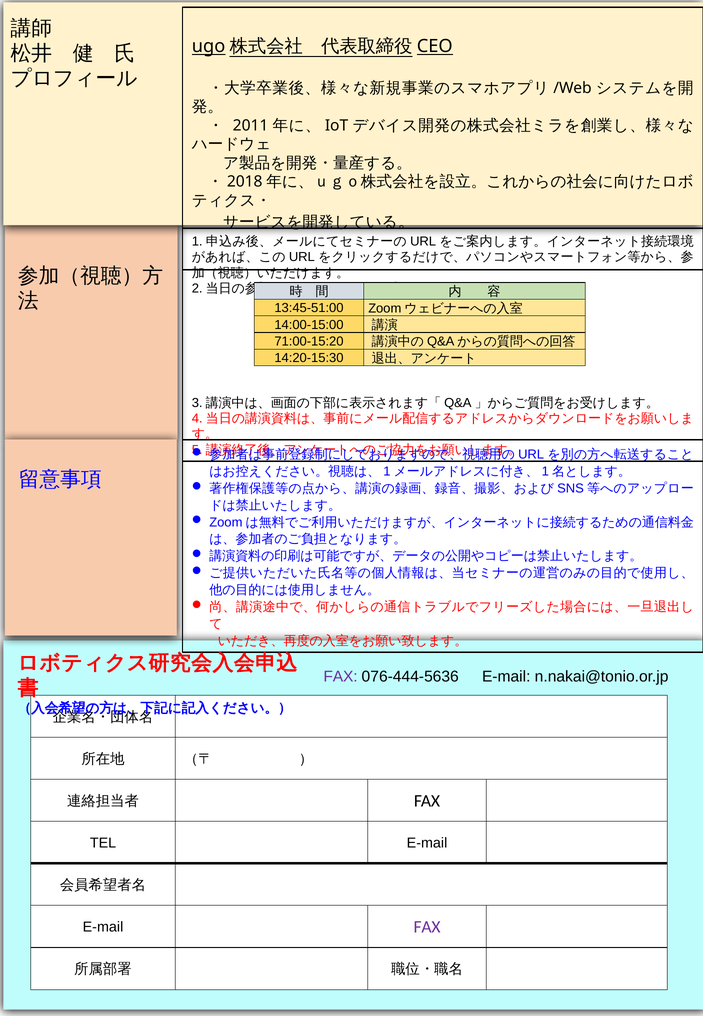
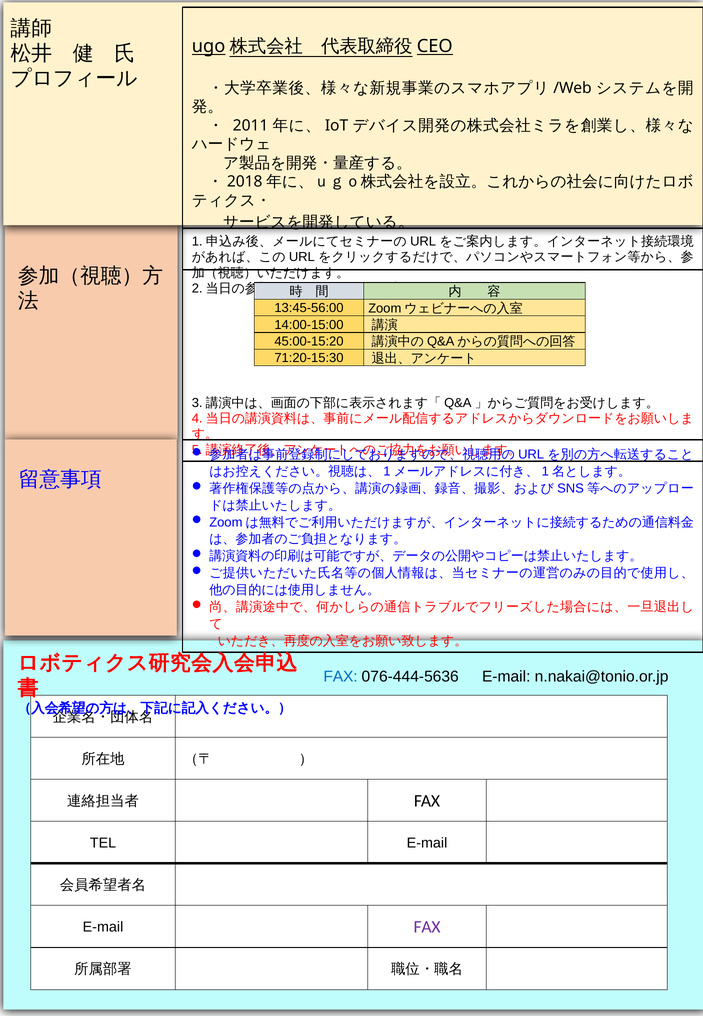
13:45-51:00: 13:45-51:00 -> 13:45-56:00
71:00-15:20: 71:00-15:20 -> 45:00-15:20
14:20-15:30: 14:20-15:30 -> 71:20-15:30
FAX at (341, 676) colour: purple -> blue
